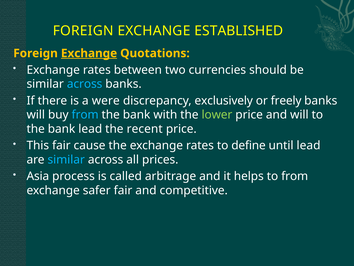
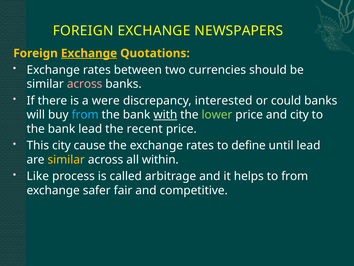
ESTABLISHED: ESTABLISHED -> NEWSPAPERS
across at (85, 84) colour: light blue -> pink
exclusively: exclusively -> interested
freely: freely -> could
with underline: none -> present
and will: will -> city
This fair: fair -> city
similar at (66, 159) colour: light blue -> yellow
prices: prices -> within
Asia: Asia -> Like
